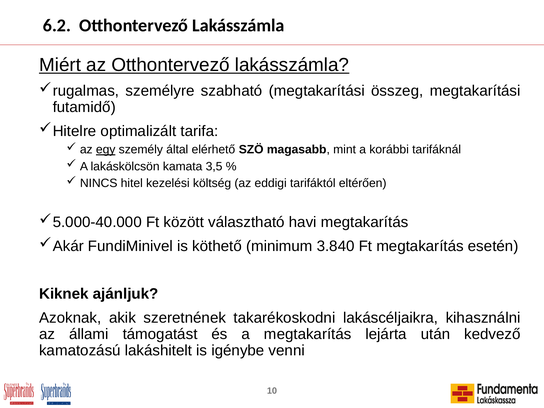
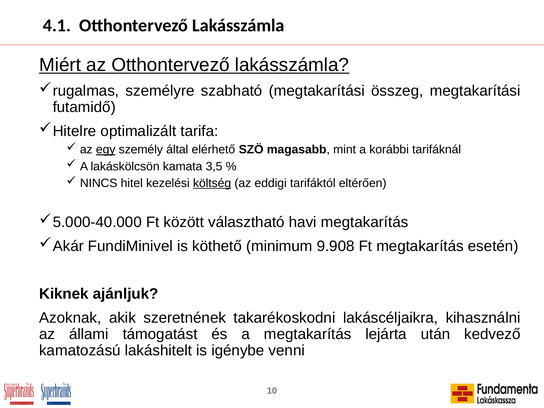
6.2: 6.2 -> 4.1
költség underline: none -> present
3.840: 3.840 -> 9.908
